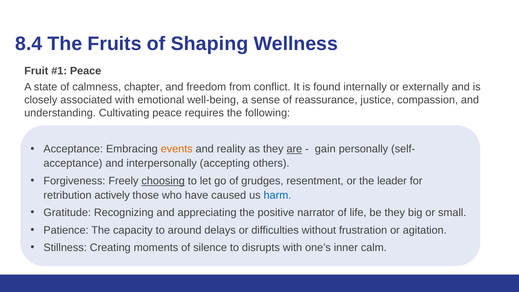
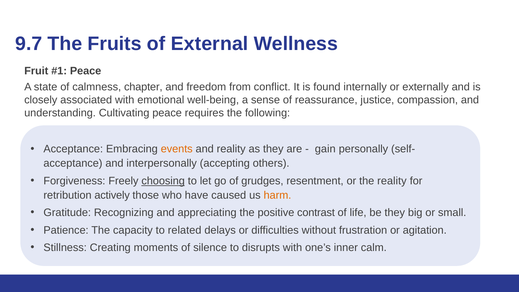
8.4: 8.4 -> 9.7
Shaping: Shaping -> External
are underline: present -> none
the leader: leader -> reality
harm colour: blue -> orange
narrator: narrator -> contrast
around: around -> related
